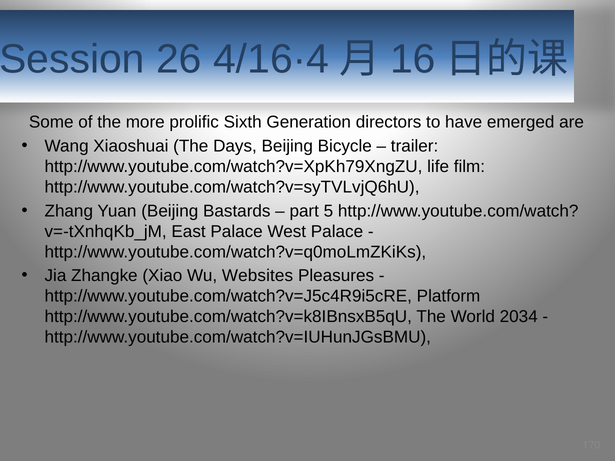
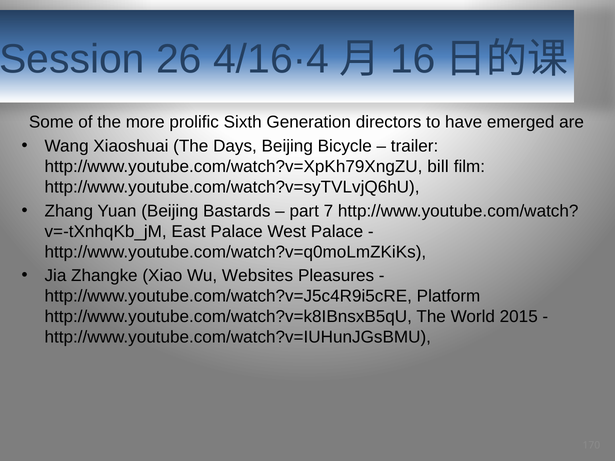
life: life -> bill
5: 5 -> 7
2034: 2034 -> 2015
